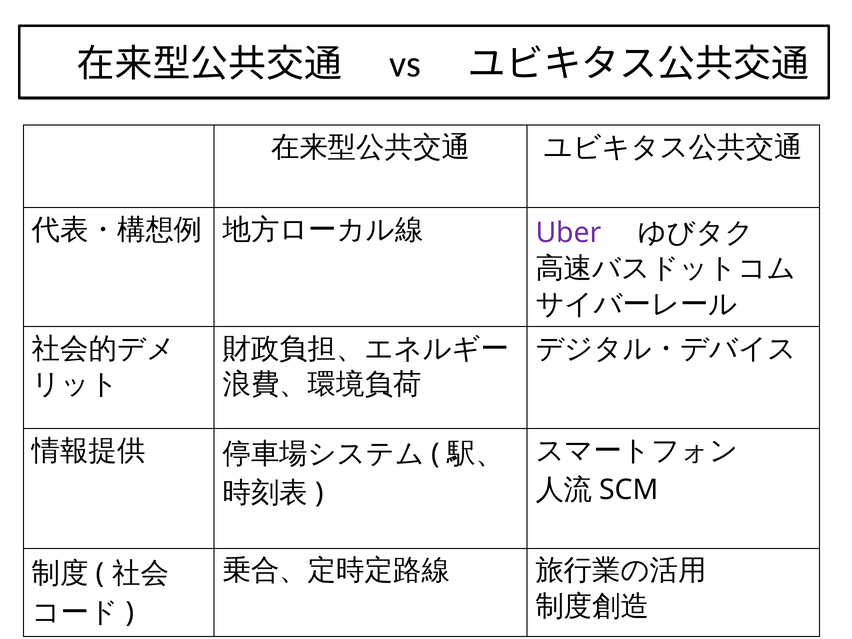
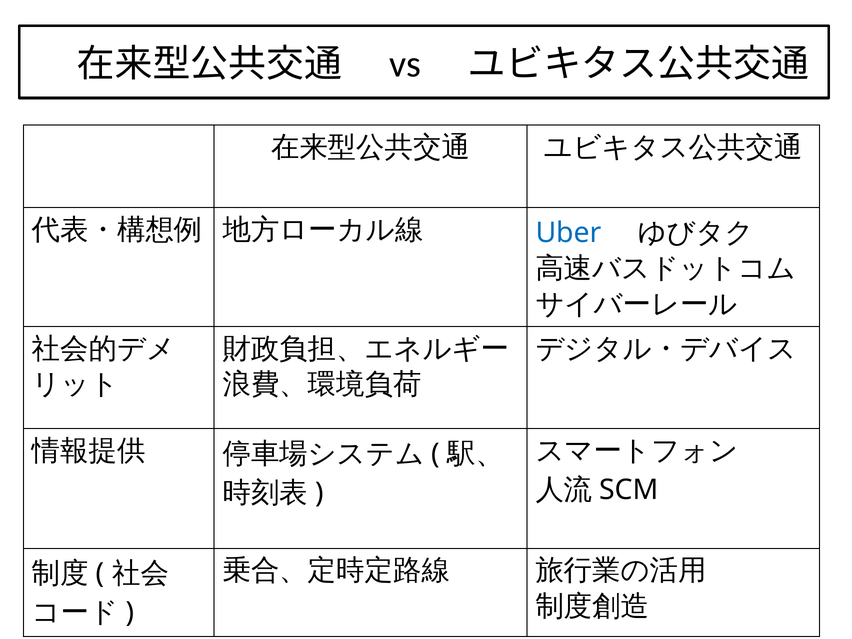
Uber colour: purple -> blue
